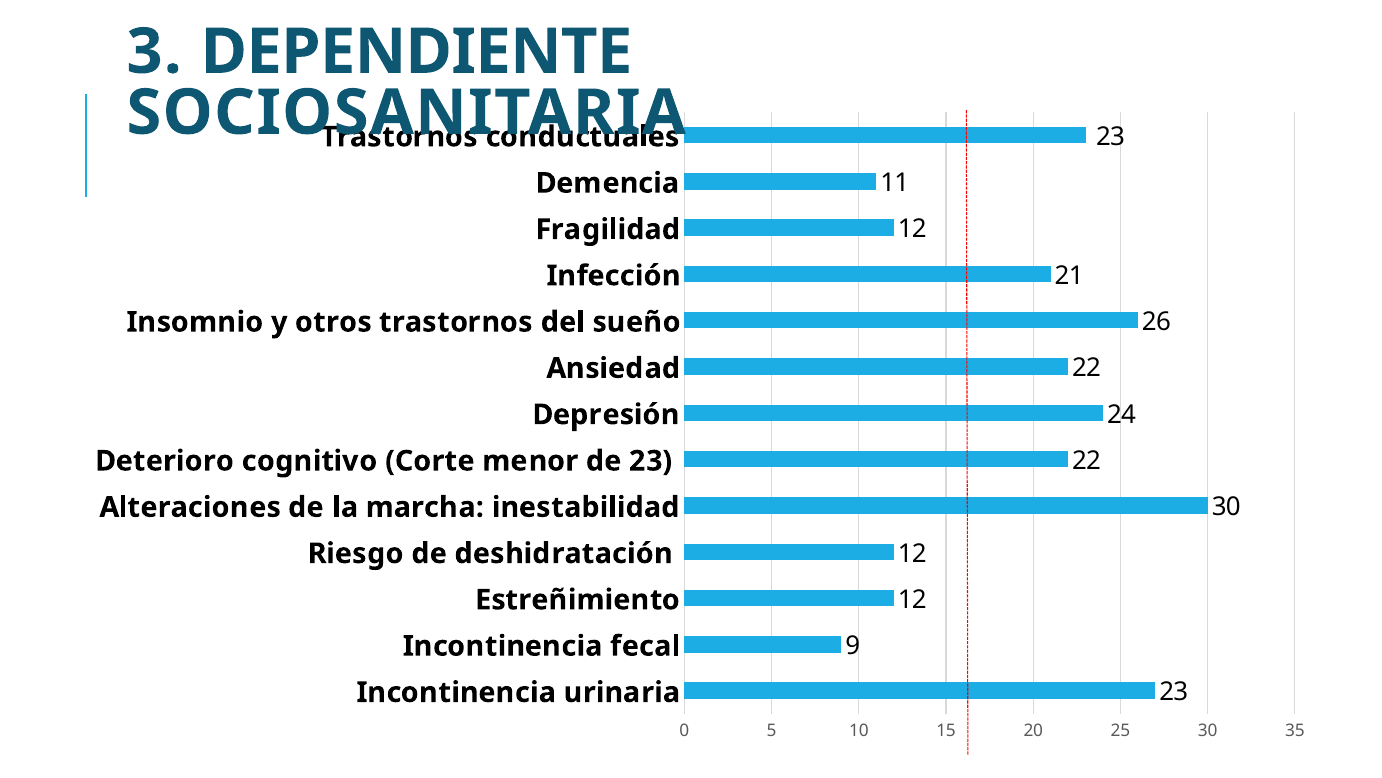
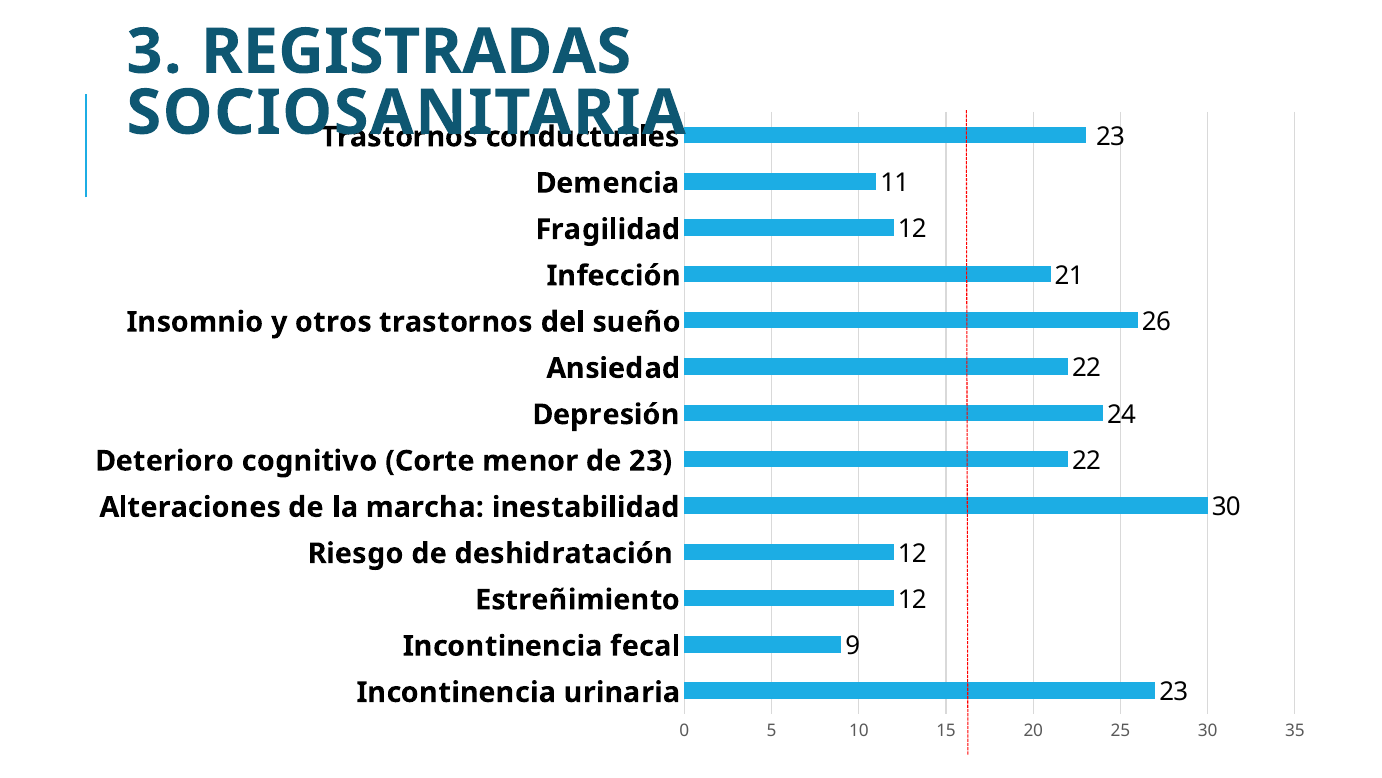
DEPENDIENTE: DEPENDIENTE -> REGISTRADAS
